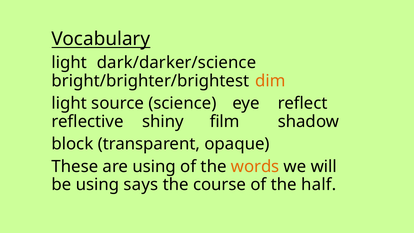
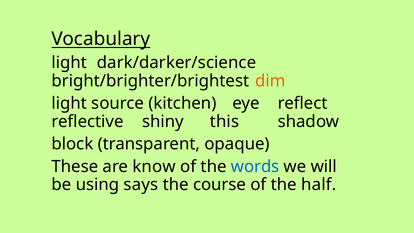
science: science -> kitchen
film: film -> this
are using: using -> know
words colour: orange -> blue
